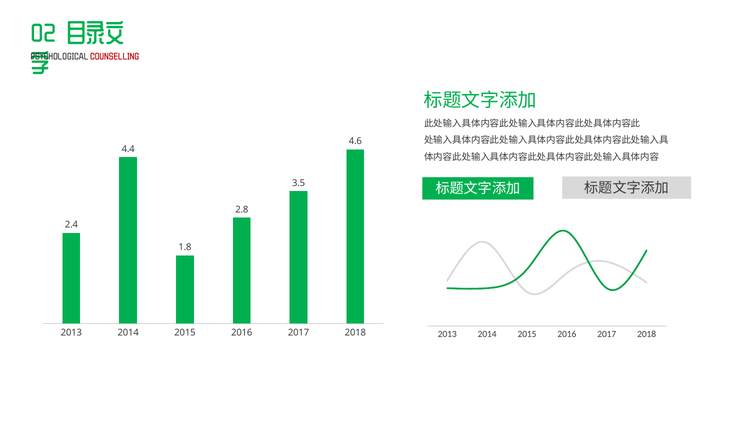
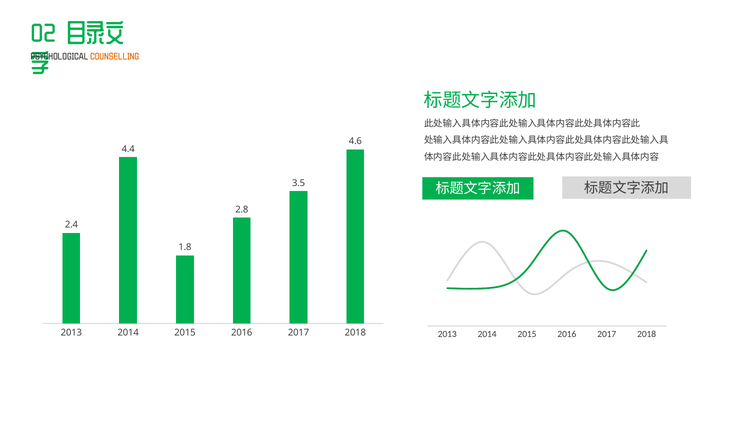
COUNSELLING colour: red -> orange
